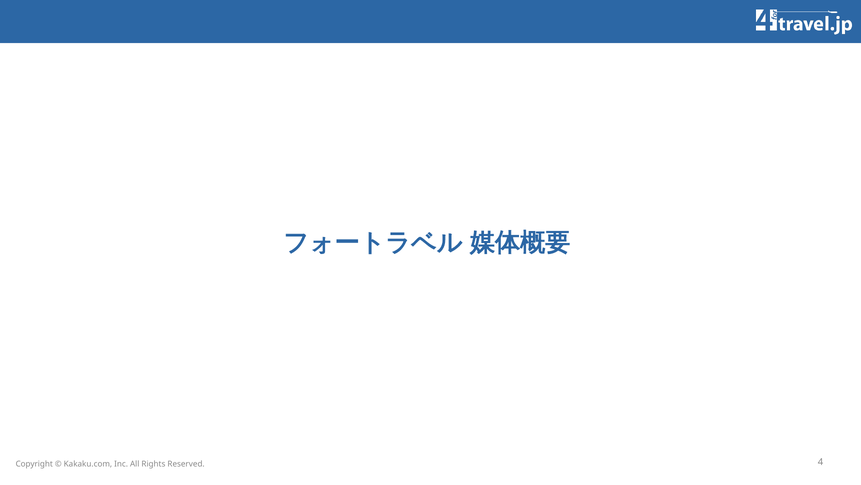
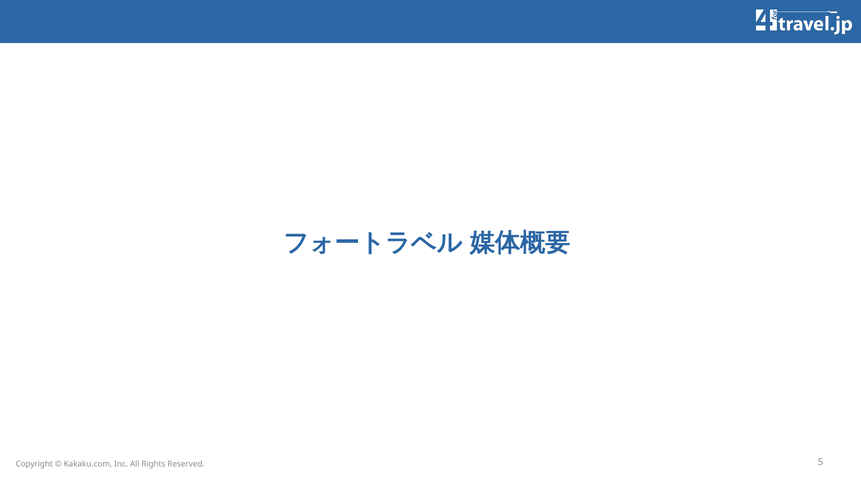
4: 4 -> 5
